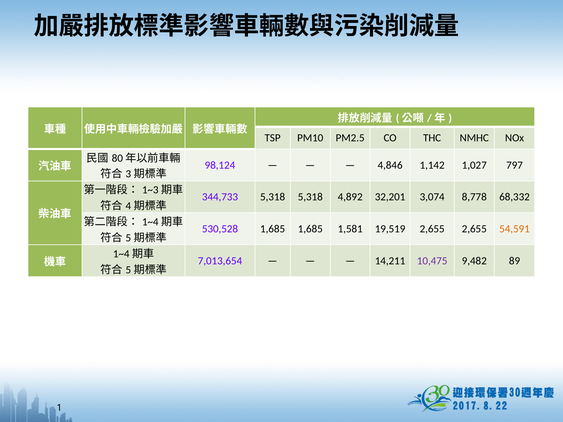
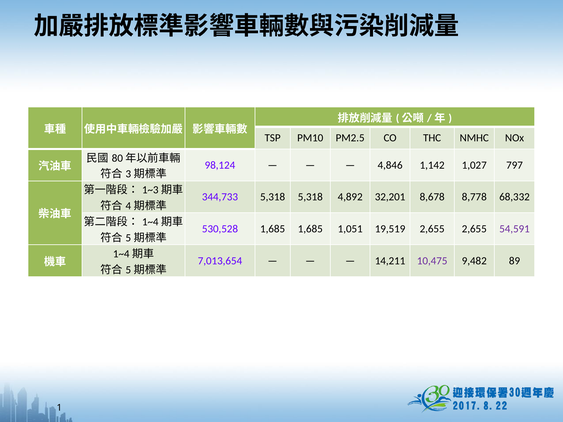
3,074: 3,074 -> 8,678
1,581: 1,581 -> 1,051
54,591 colour: orange -> purple
